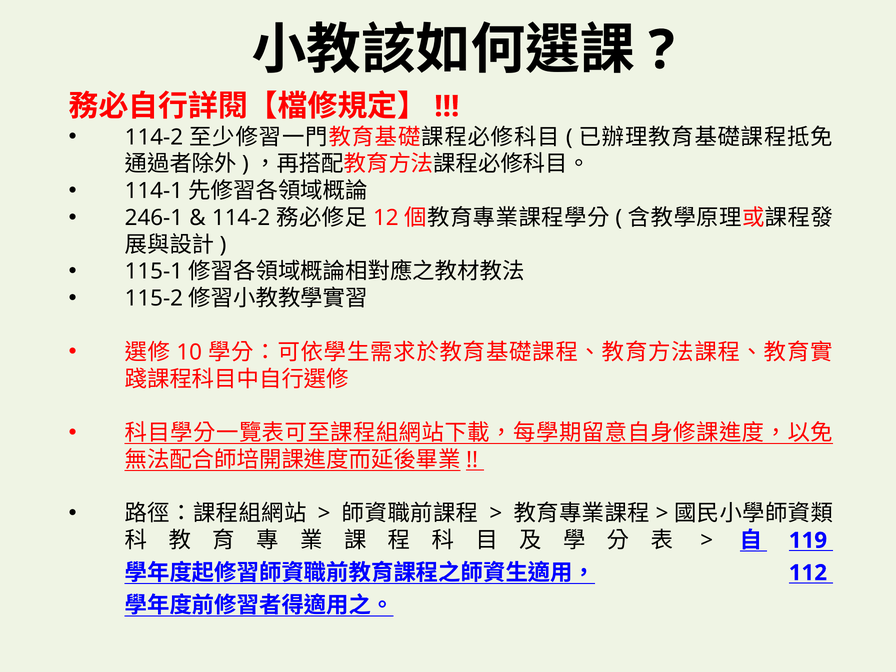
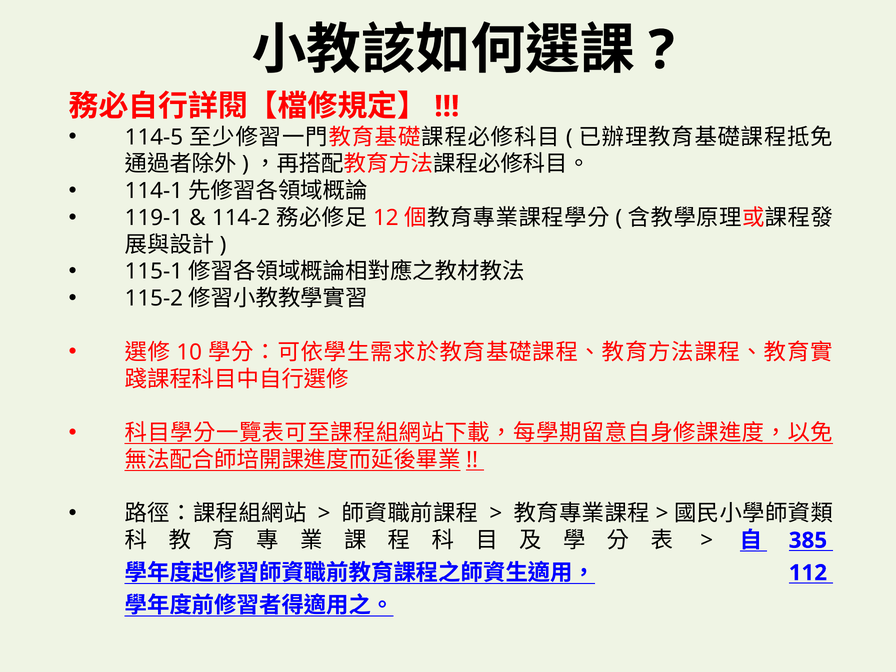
114-2 at (154, 137): 114-2 -> 114-5
246-1: 246-1 -> 119-1
119: 119 -> 385
